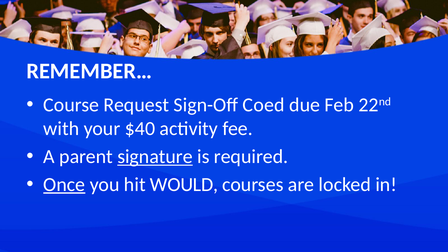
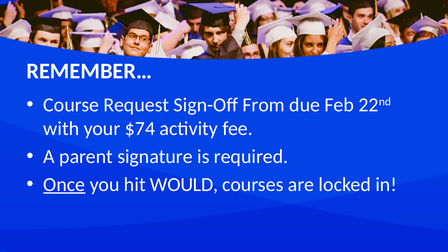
Coed: Coed -> From
$40: $40 -> $74
signature underline: present -> none
